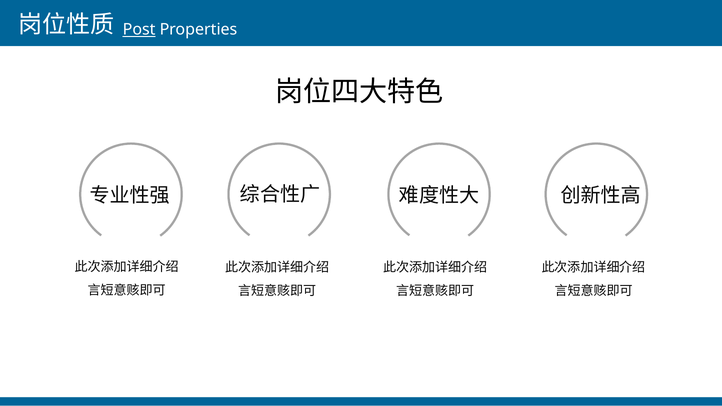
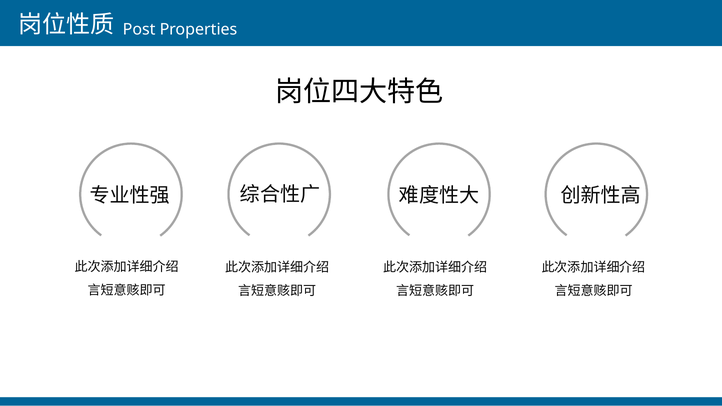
Post underline: present -> none
